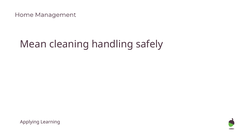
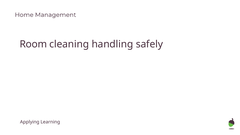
Mean: Mean -> Room
